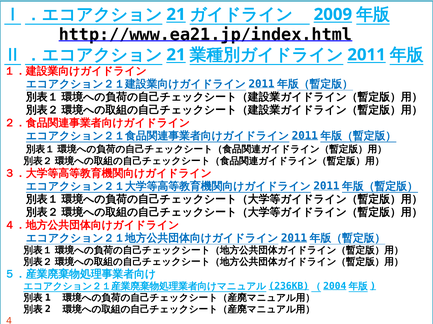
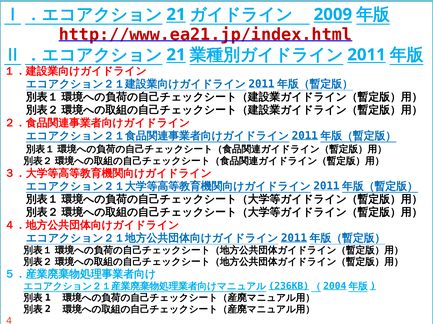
http://www.ea21.jp/index.html colour: black -> red
